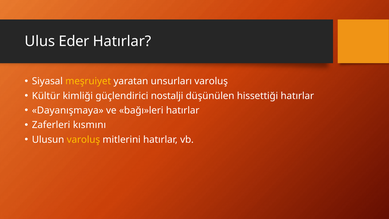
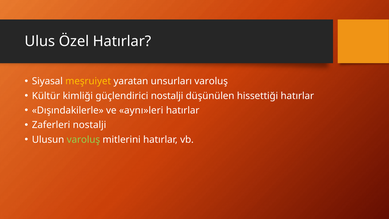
Eder: Eder -> Özel
Dayanışmaya: Dayanışmaya -> Dışındakilerle
bağı»leri: bağı»leri -> aynı»leri
Zaferleri kısmını: kısmını -> nostalji
varoluş at (83, 139) colour: yellow -> light green
